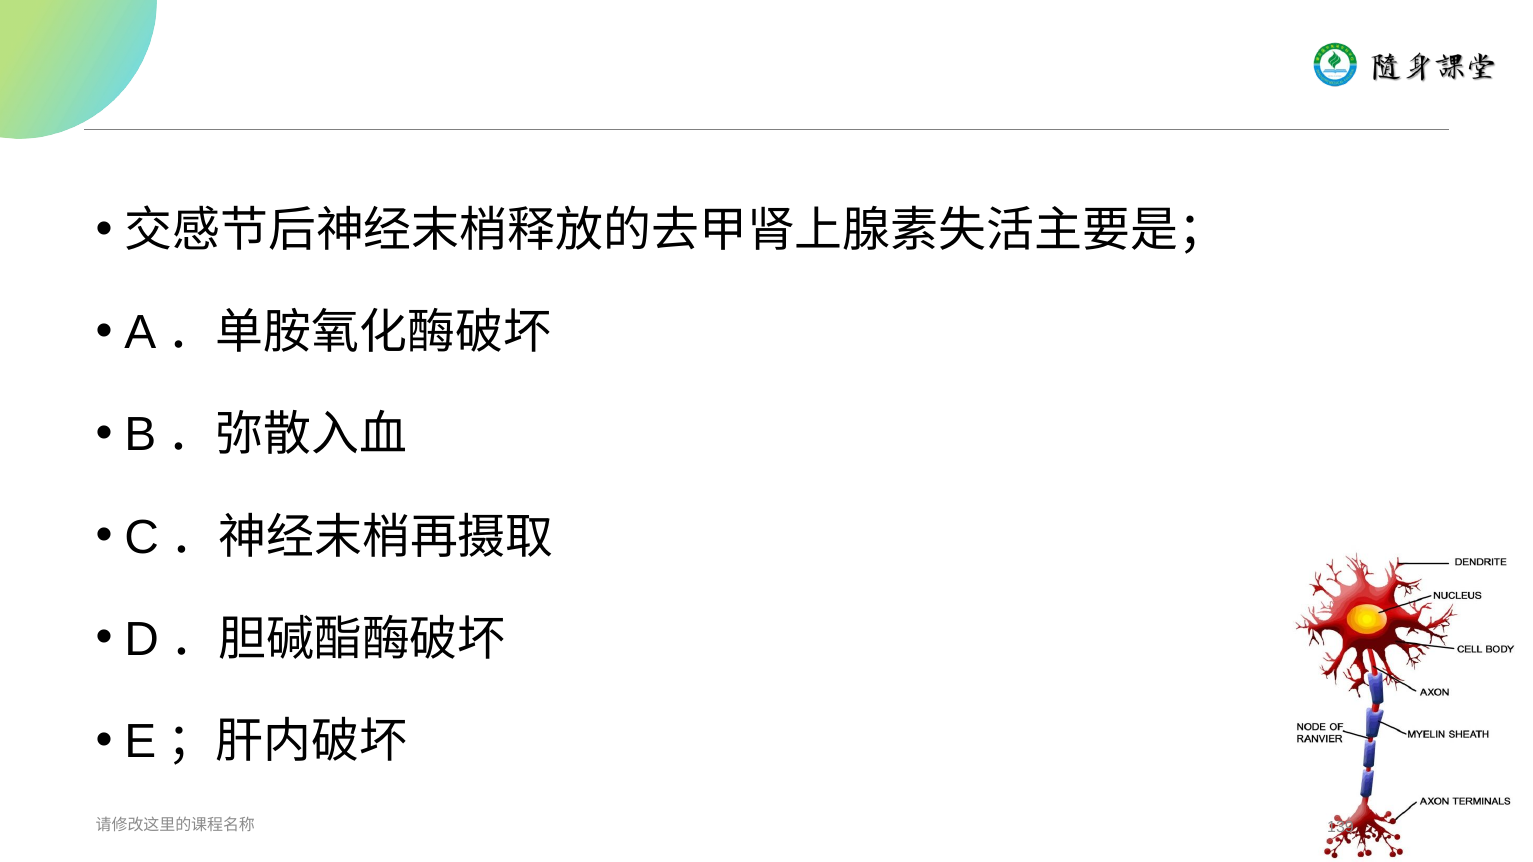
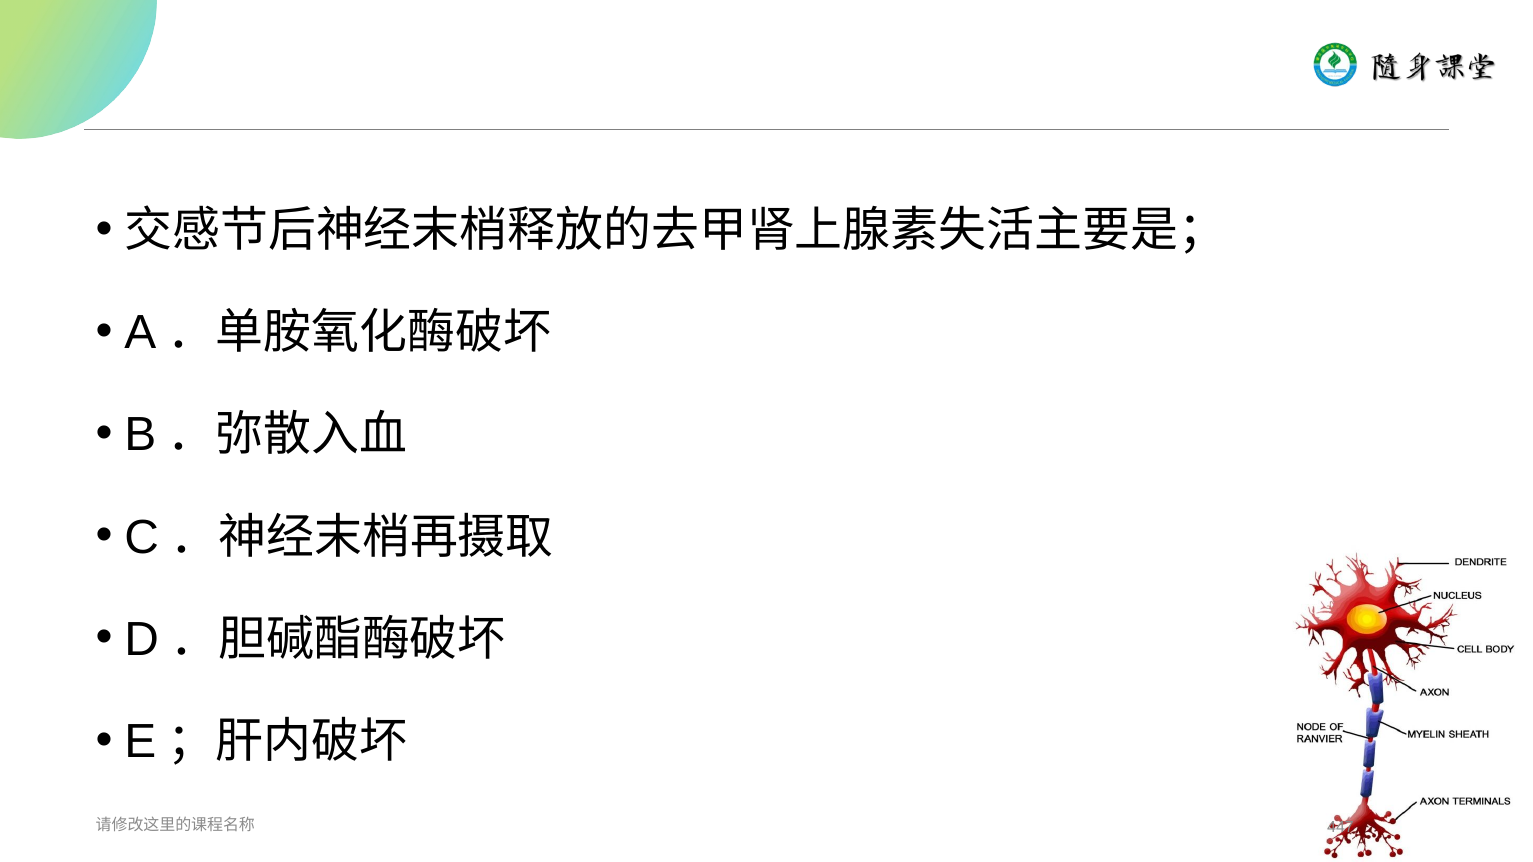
139: 139 -> 447
